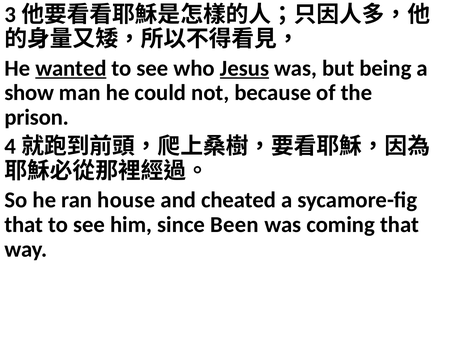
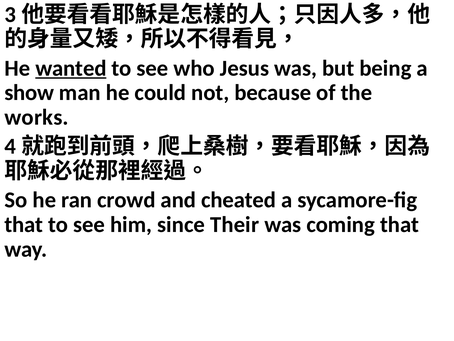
Jesus underline: present -> none
prison: prison -> works
house: house -> crowd
Been: Been -> Their
